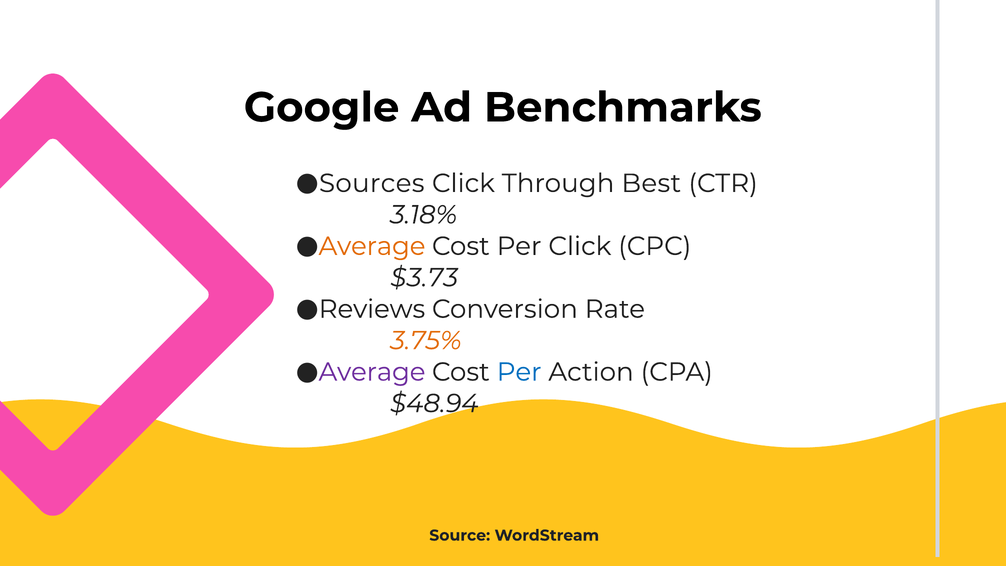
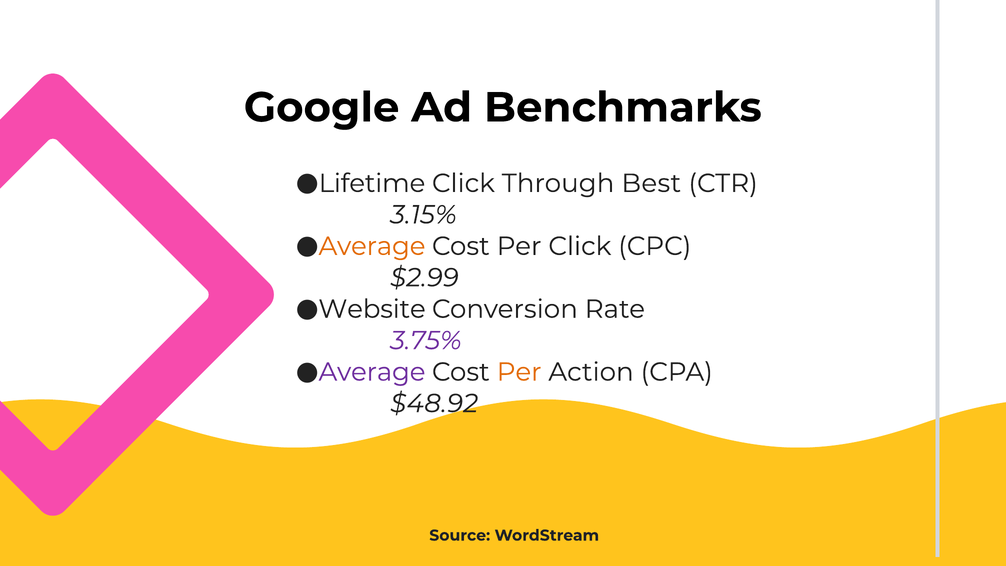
Sources: Sources -> Lifetime
3.18%: 3.18% -> 3.15%
$3.73: $3.73 -> $2.99
Reviews: Reviews -> Website
3.75% colour: orange -> purple
Per at (519, 372) colour: blue -> orange
$48.94: $48.94 -> $48.92
